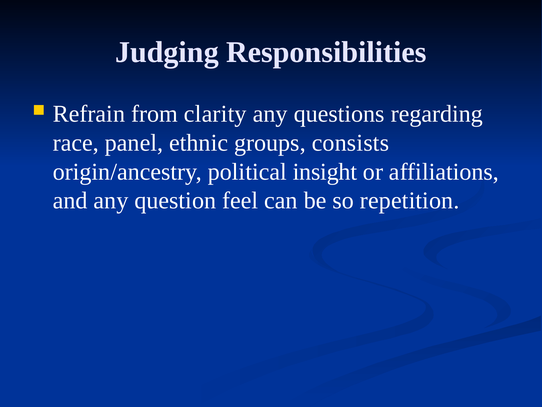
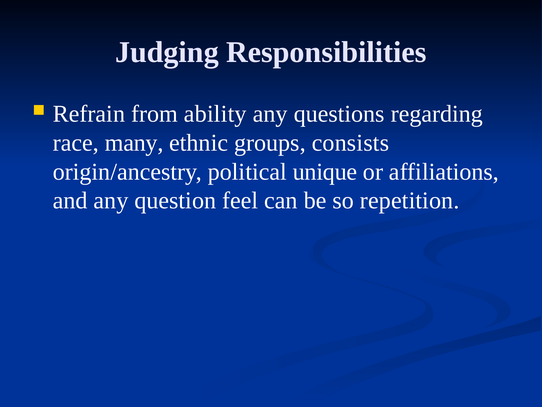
clarity: clarity -> ability
panel: panel -> many
insight: insight -> unique
